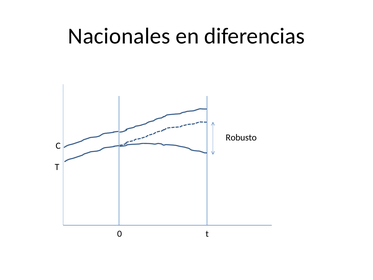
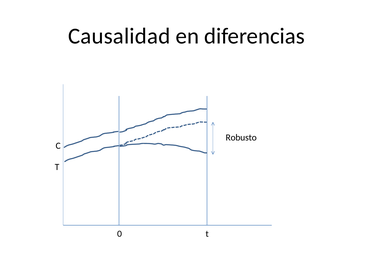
Nacionales: Nacionales -> Causalidad
